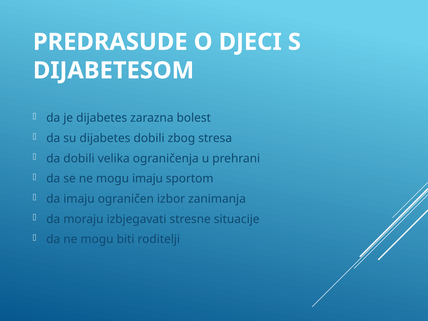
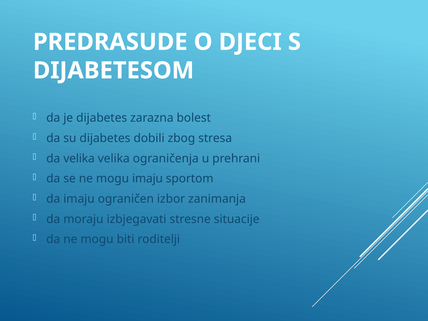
da dobili: dobili -> velika
